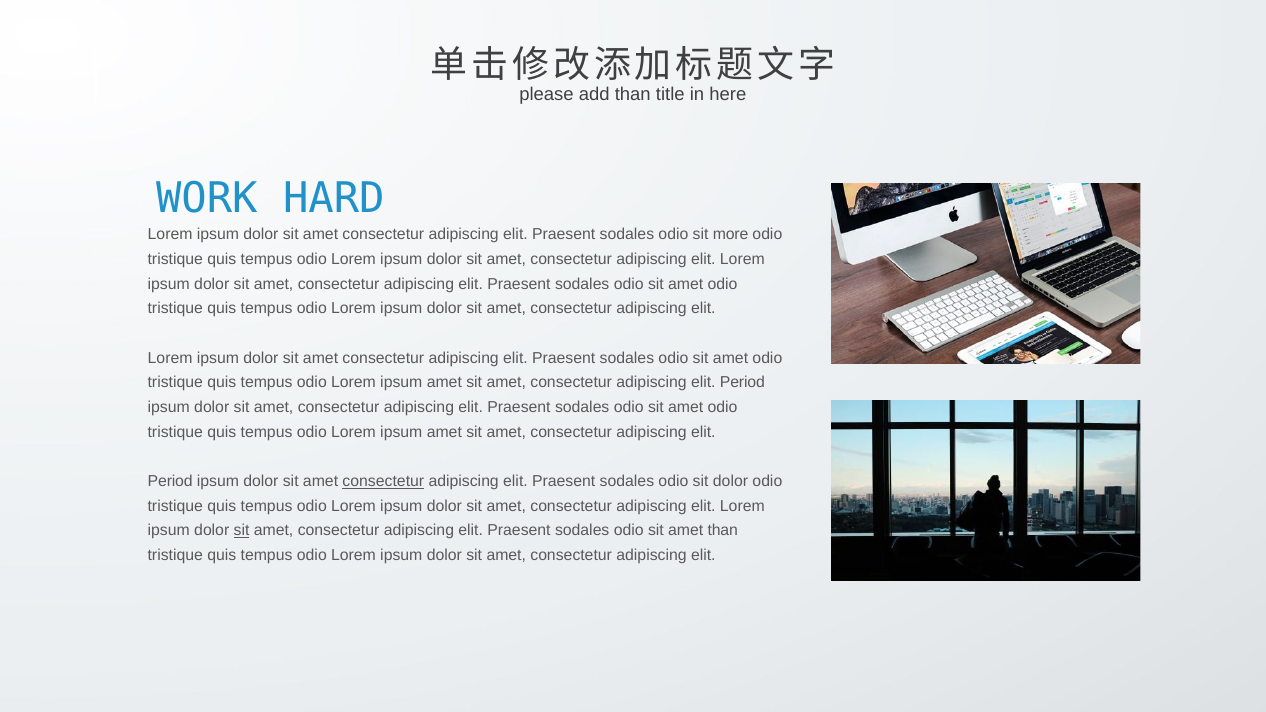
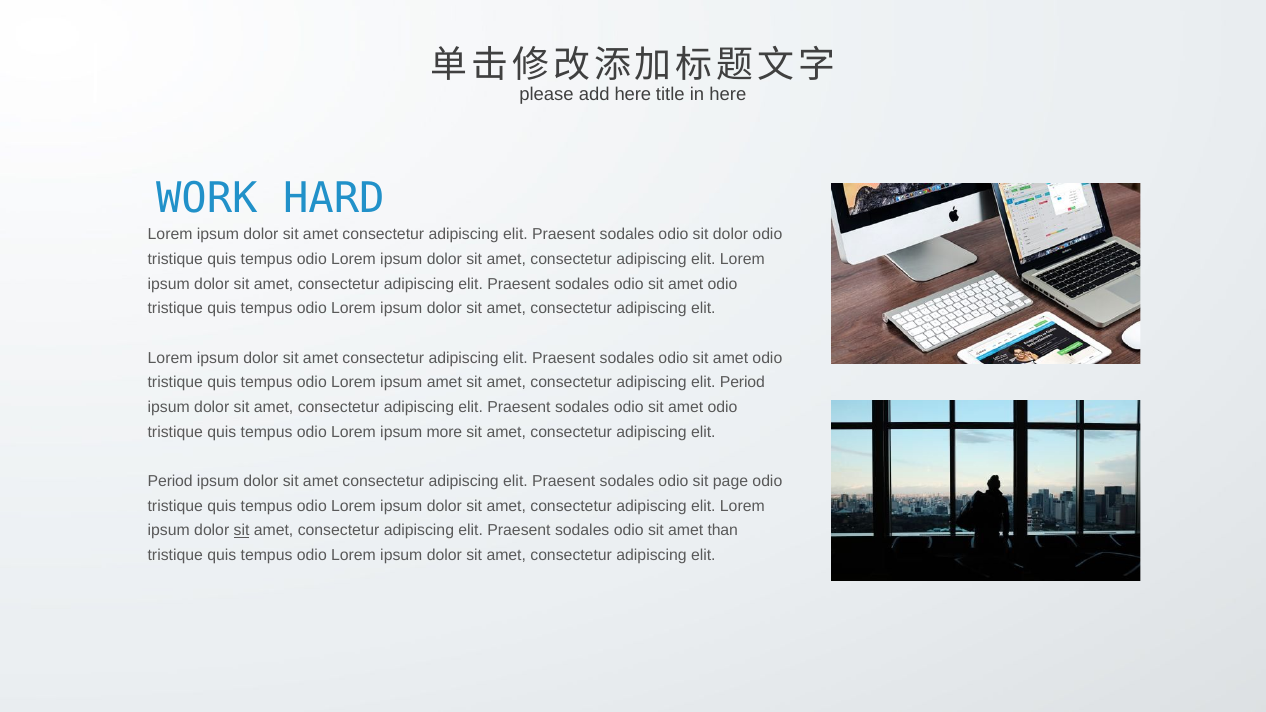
add than: than -> here
sit more: more -> dolor
amet at (444, 432): amet -> more
consectetur at (383, 481) underline: present -> none
sit dolor: dolor -> page
